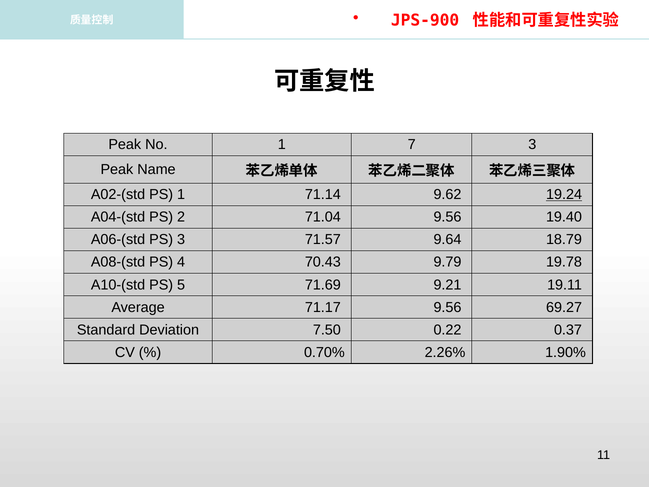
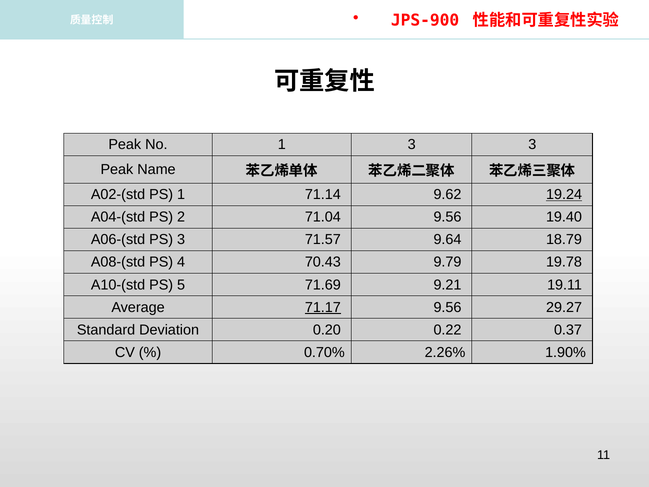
1 7: 7 -> 3
71.17 underline: none -> present
69.27: 69.27 -> 29.27
7.50: 7.50 -> 0.20
